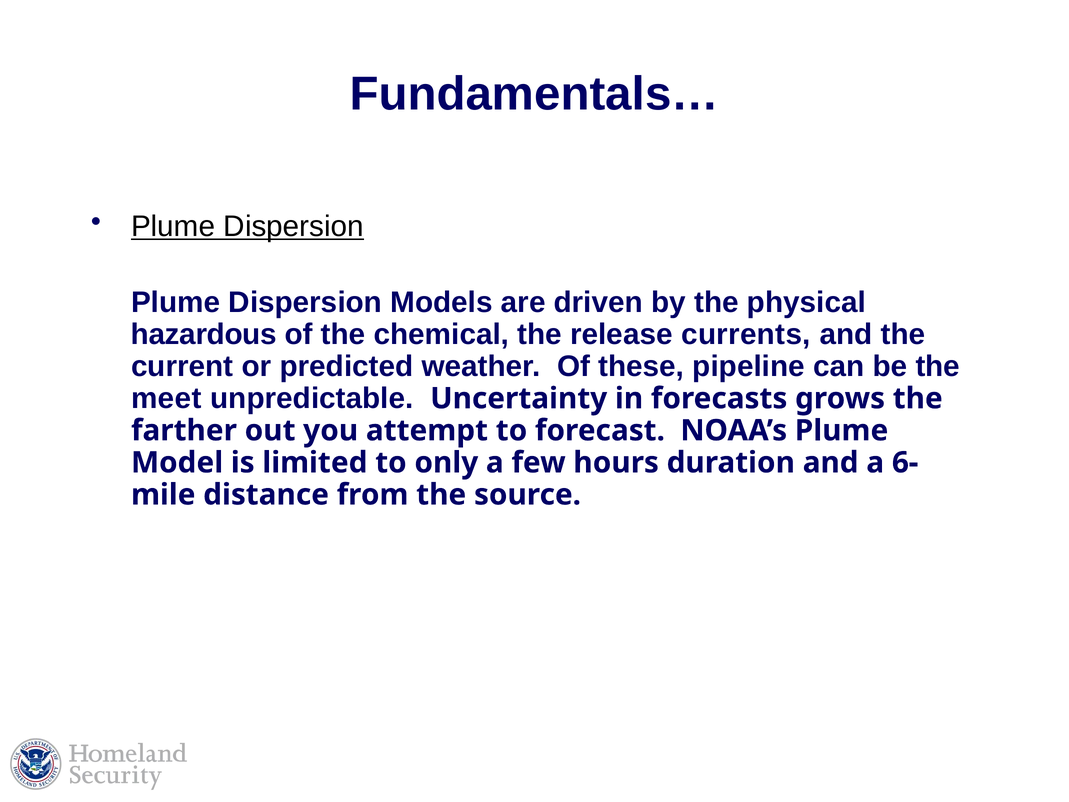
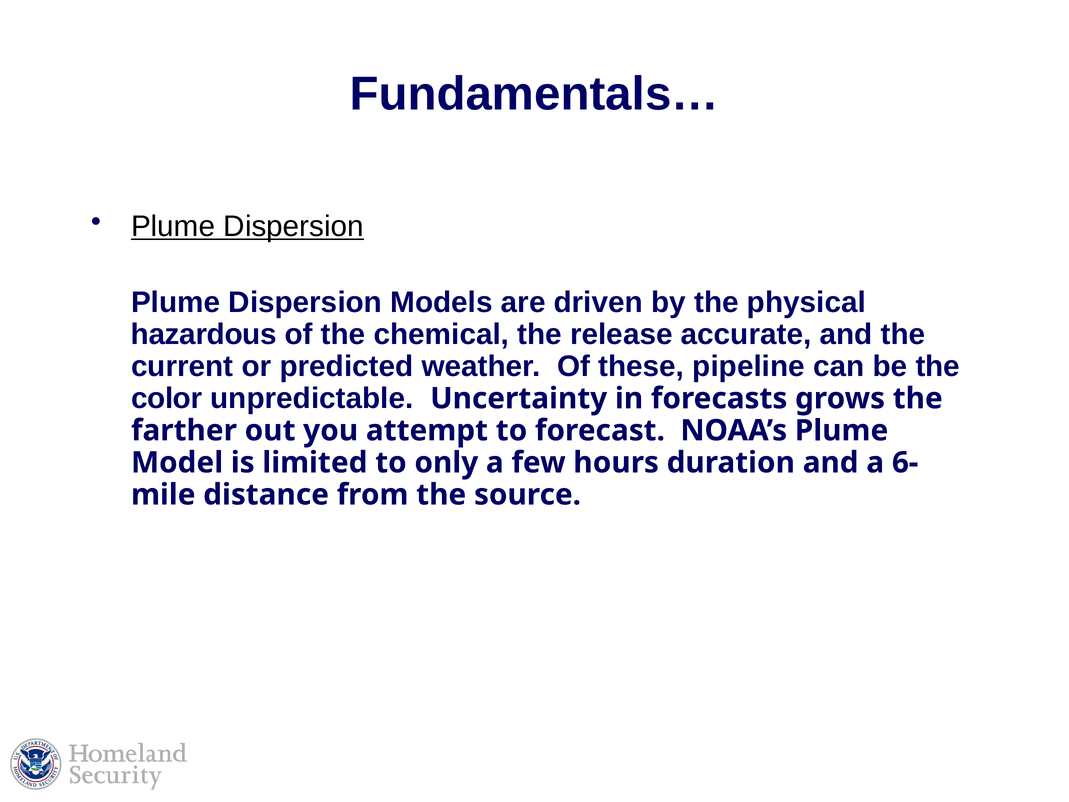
currents: currents -> accurate
meet: meet -> color
